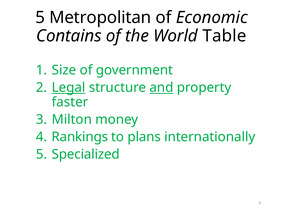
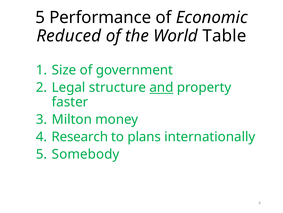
Metropolitan: Metropolitan -> Performance
Contains: Contains -> Reduced
Legal underline: present -> none
Rankings: Rankings -> Research
Specialized: Specialized -> Somebody
